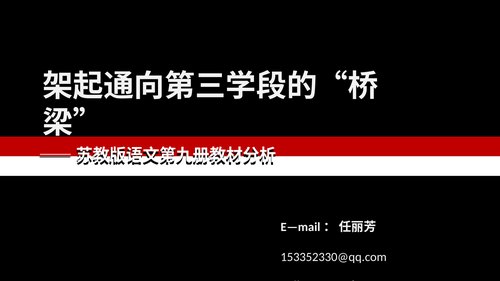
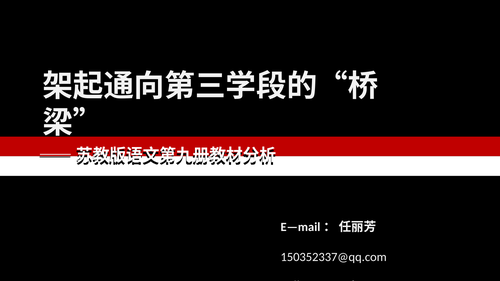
153352330@qq.com: 153352330@qq.com -> 150352337@qq.com
